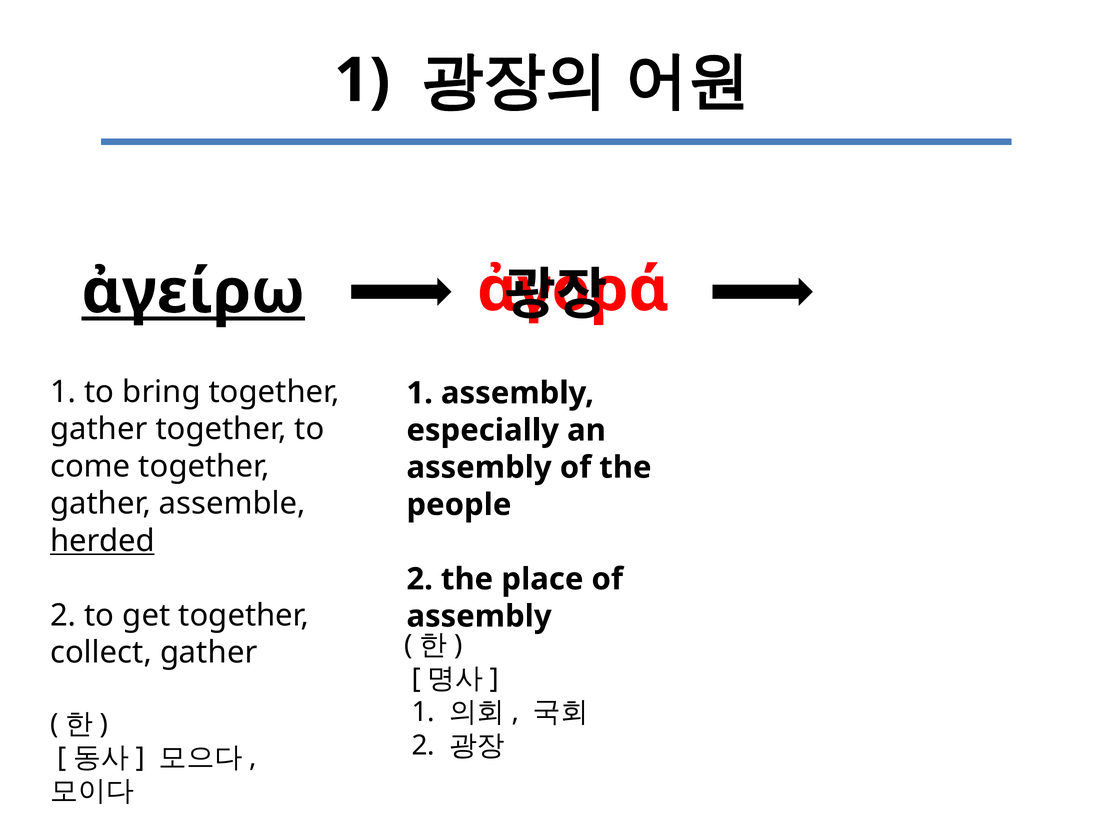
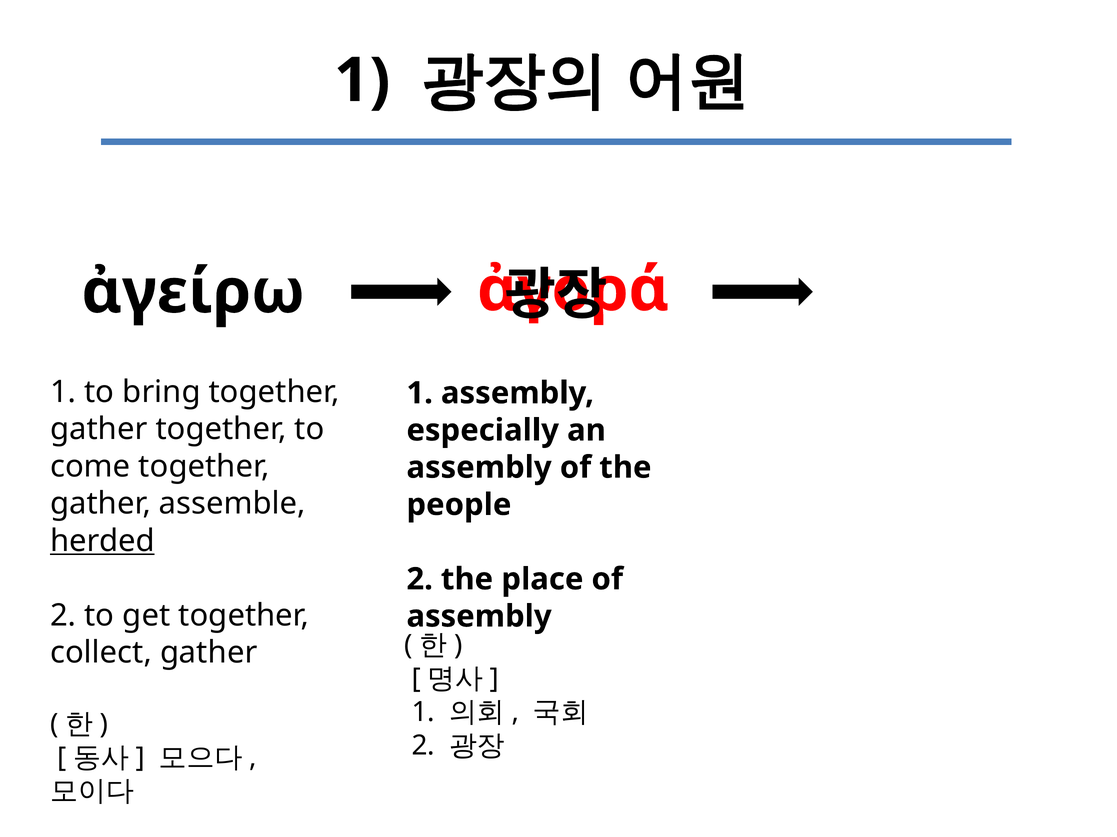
ἀγείρω underline: present -> none
